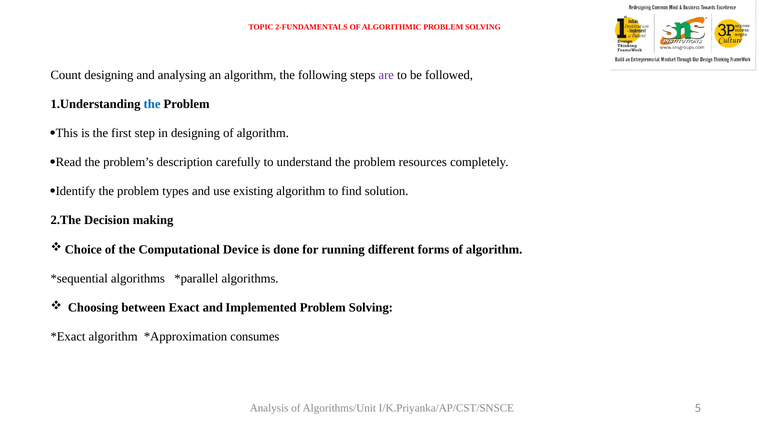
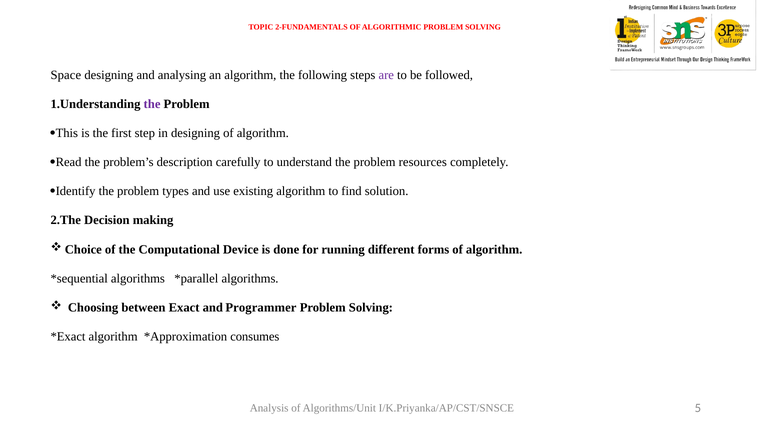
Count: Count -> Space
the at (152, 104) colour: blue -> purple
Implemented: Implemented -> Programmer
